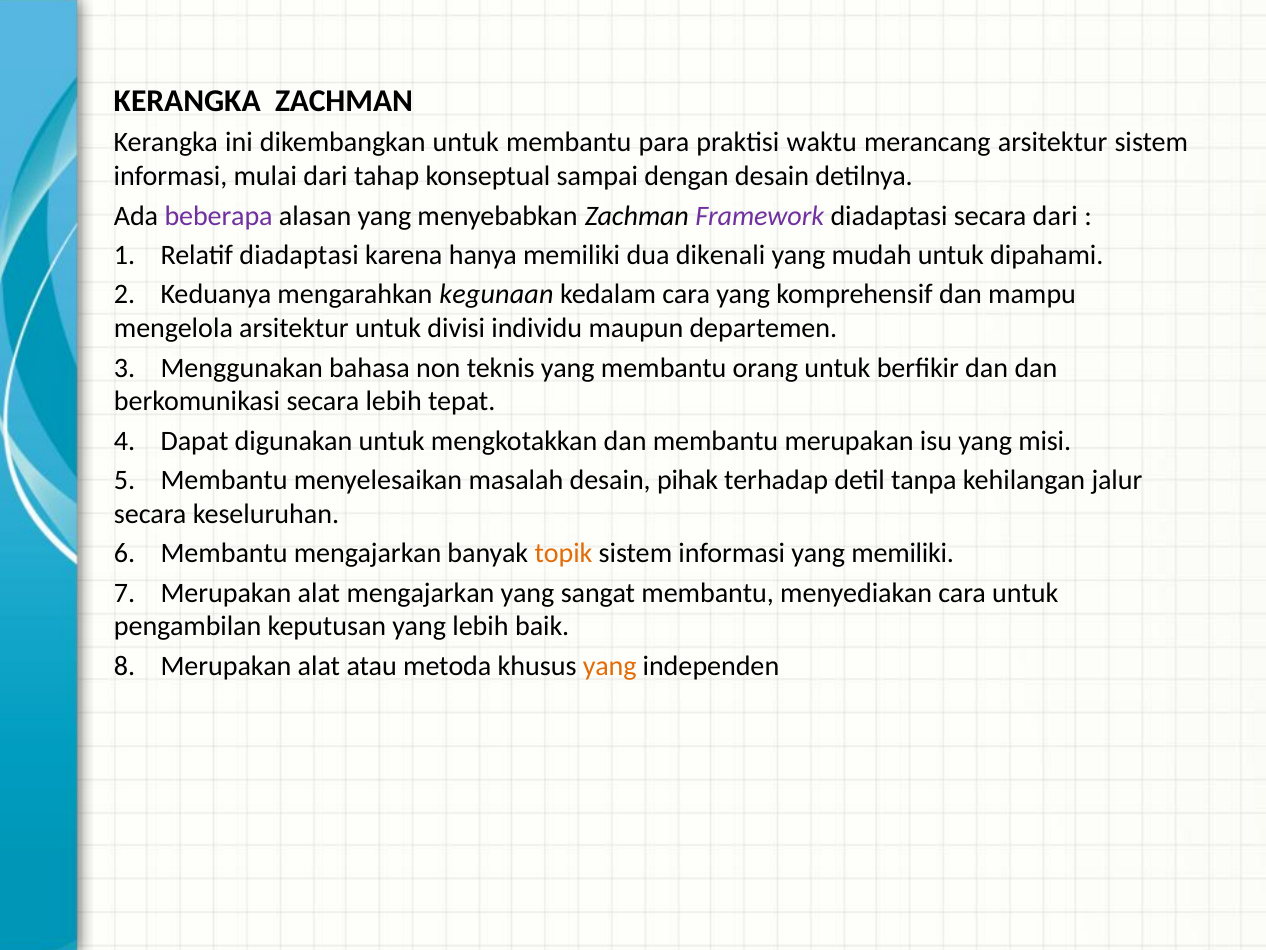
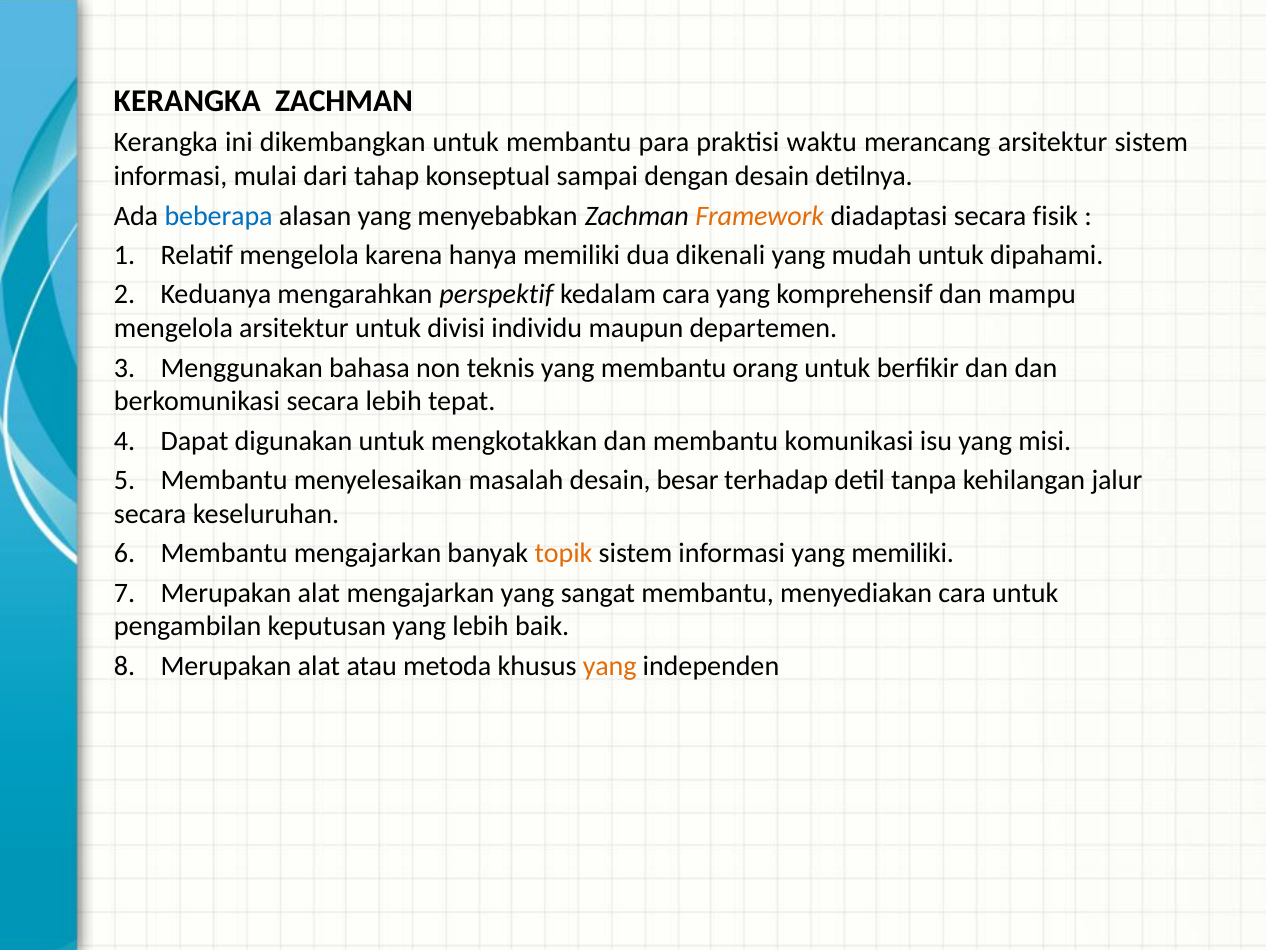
beberapa colour: purple -> blue
Framework colour: purple -> orange
secara dari: dari -> fisik
Relatif diadaptasi: diadaptasi -> mengelola
kegunaan: kegunaan -> perspektif
membantu merupakan: merupakan -> komunikasi
pihak: pihak -> besar
